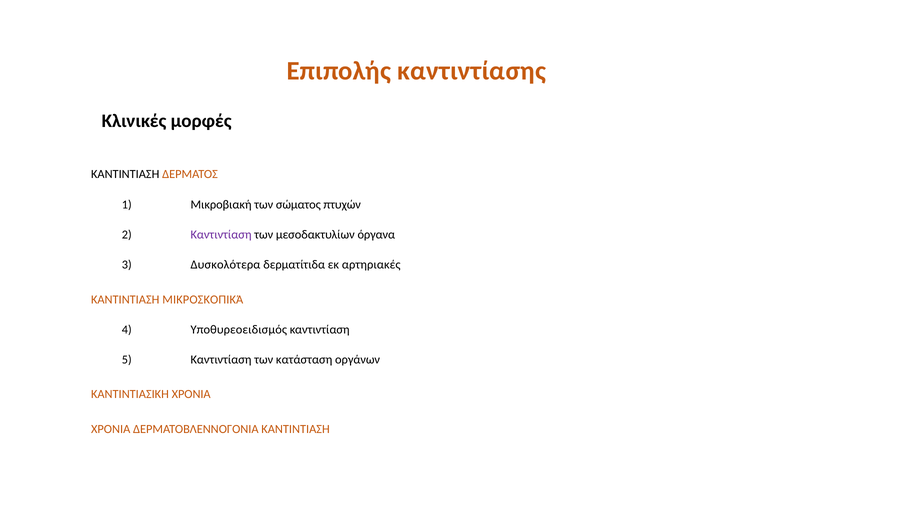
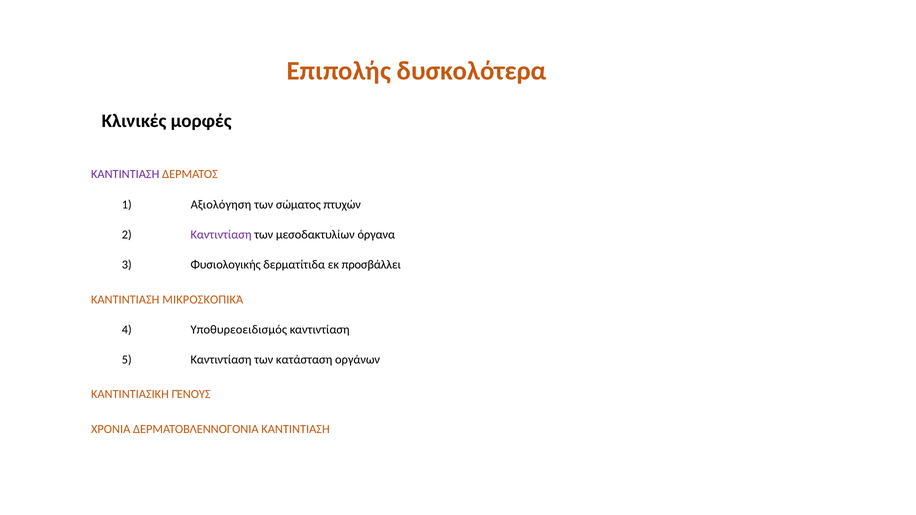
καντιντίασης: καντιντίασης -> δυσκολότερα
ΚΑΝΤΙΝΤΙΑΣΗ at (125, 174) colour: black -> purple
Μικροβιακή: Μικροβιακή -> Αξιολόγηση
Δυσκολότερα: Δυσκολότερα -> Φυσιολογικής
αρτηριακές: αρτηριακές -> προσβάλλει
ΚΑΝΤΙΝΤΙΑΣΙΚΗ ΧΡΟΝΙΑ: ΧΡΟΝΙΑ -> ΓΈΝΟΥΣ
